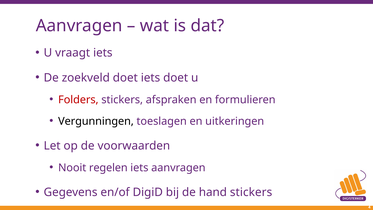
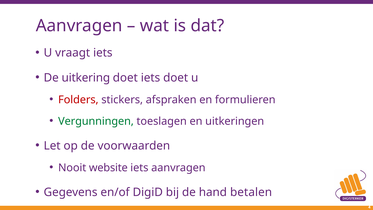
zoekveld: zoekveld -> uitkering
Vergunningen colour: black -> green
regelen: regelen -> website
hand stickers: stickers -> betalen
